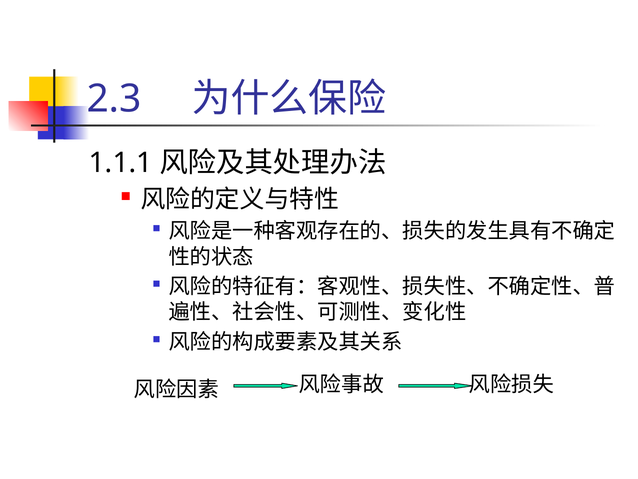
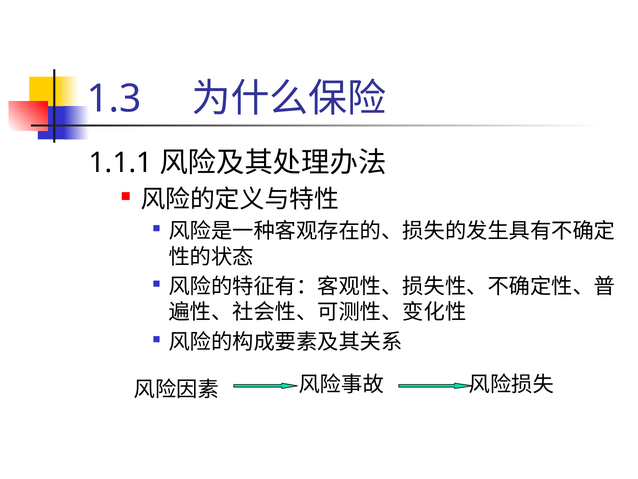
2.3: 2.3 -> 1.3
